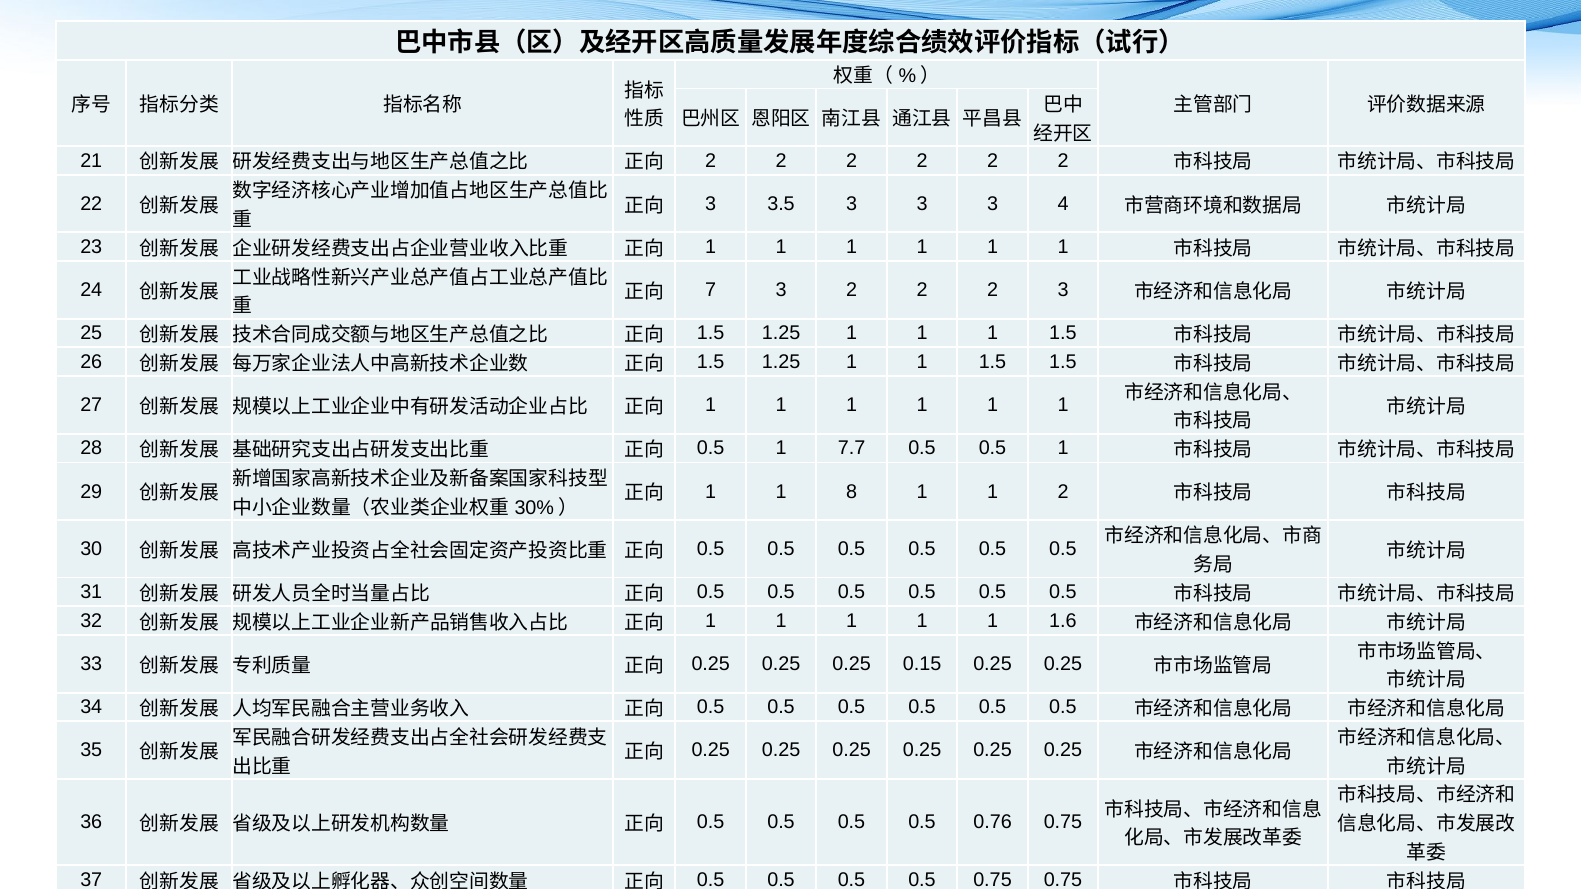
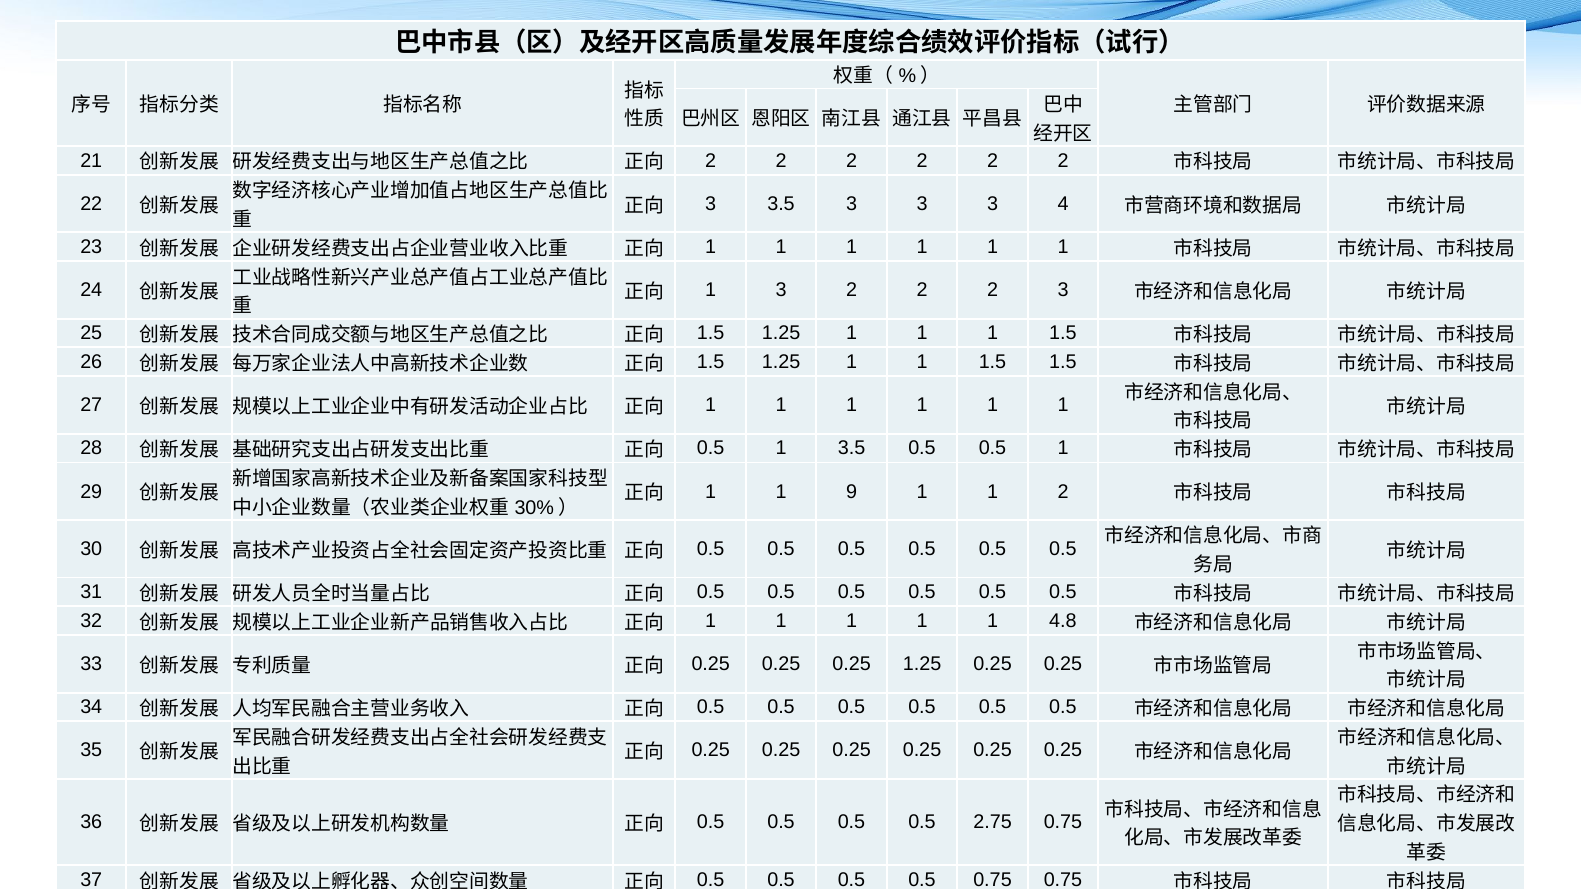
7 at (711, 290): 7 -> 1
1 7.7: 7.7 -> 3.5
8: 8 -> 9
1.6: 1.6 -> 4.8
0.25 0.15: 0.15 -> 1.25
0.76: 0.76 -> 2.75
